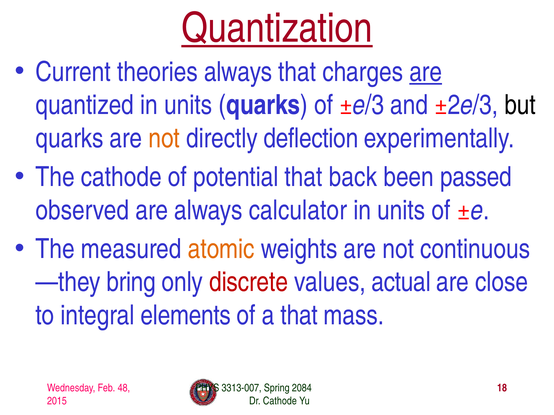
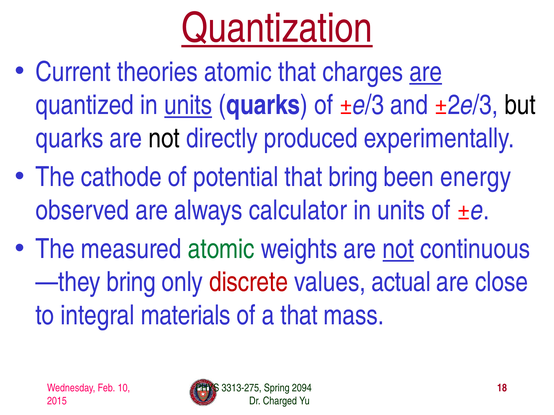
theories always: always -> atomic
units at (188, 105) underline: none -> present
not at (164, 138) colour: orange -> black
deflection: deflection -> produced
that back: back -> bring
passed: passed -> energy
atomic at (221, 249) colour: orange -> green
not at (398, 249) underline: none -> present
elements: elements -> materials
48: 48 -> 10
3313-007: 3313-007 -> 3313-275
2084: 2084 -> 2094
Dr Cathode: Cathode -> Charged
